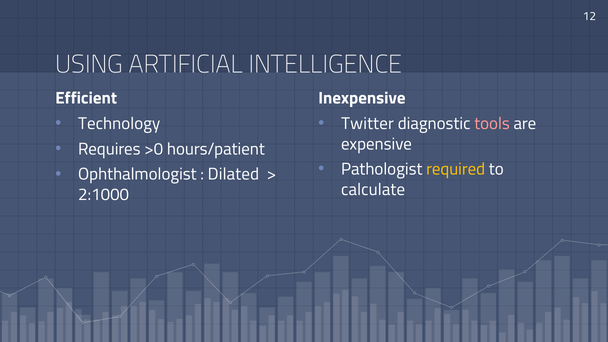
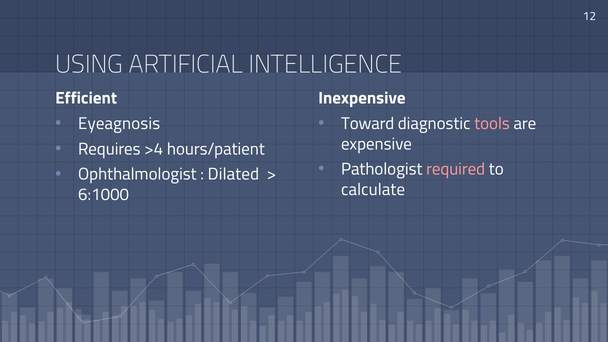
Technology: Technology -> Eyeagnosis
Twitter: Twitter -> Toward
>0: >0 -> >4
required colour: yellow -> pink
2:1000: 2:1000 -> 6:1000
